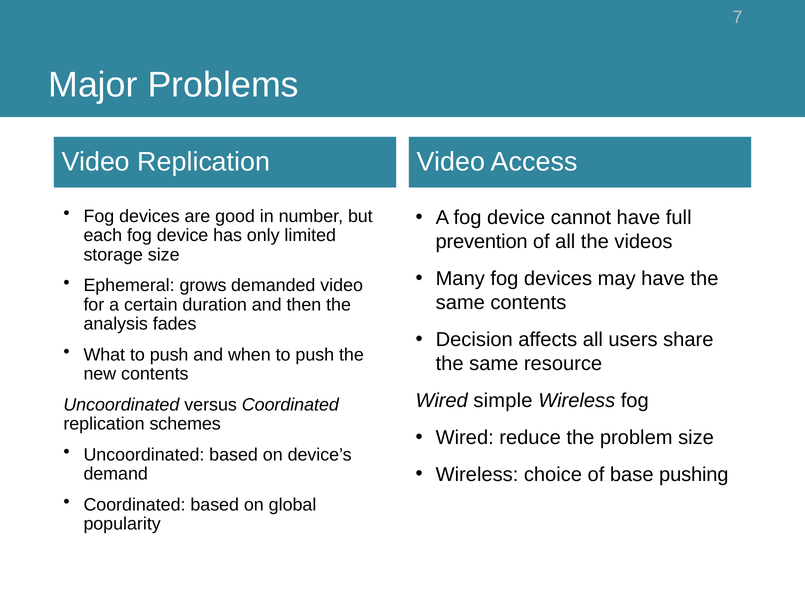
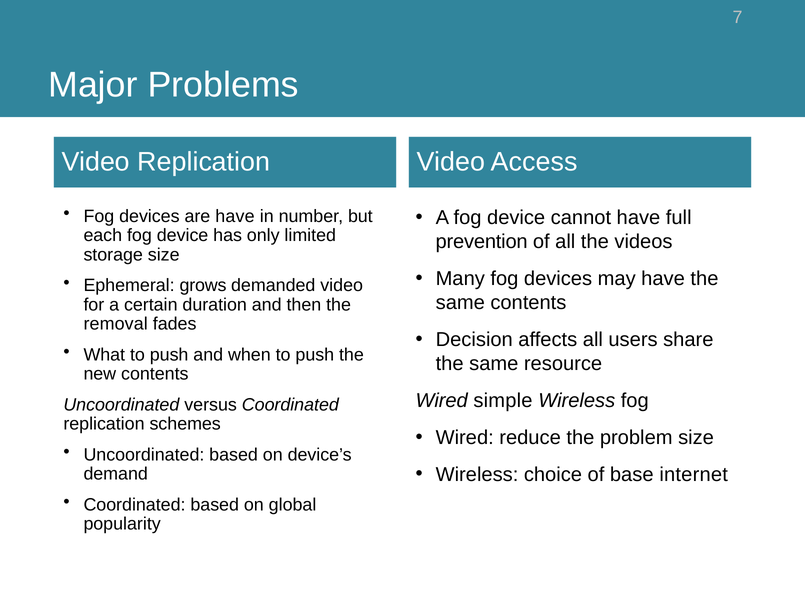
are good: good -> have
analysis: analysis -> removal
pushing: pushing -> internet
